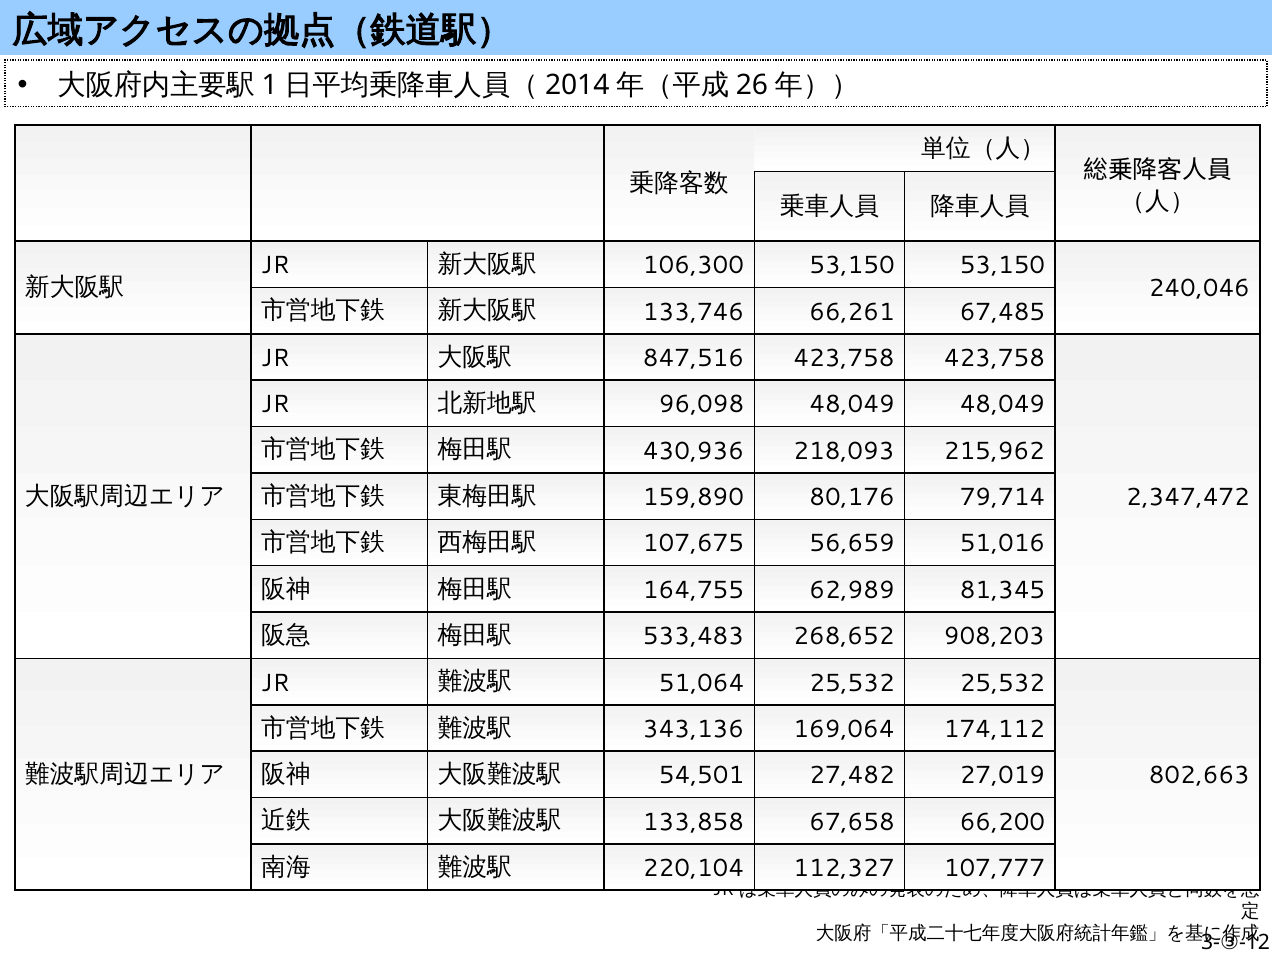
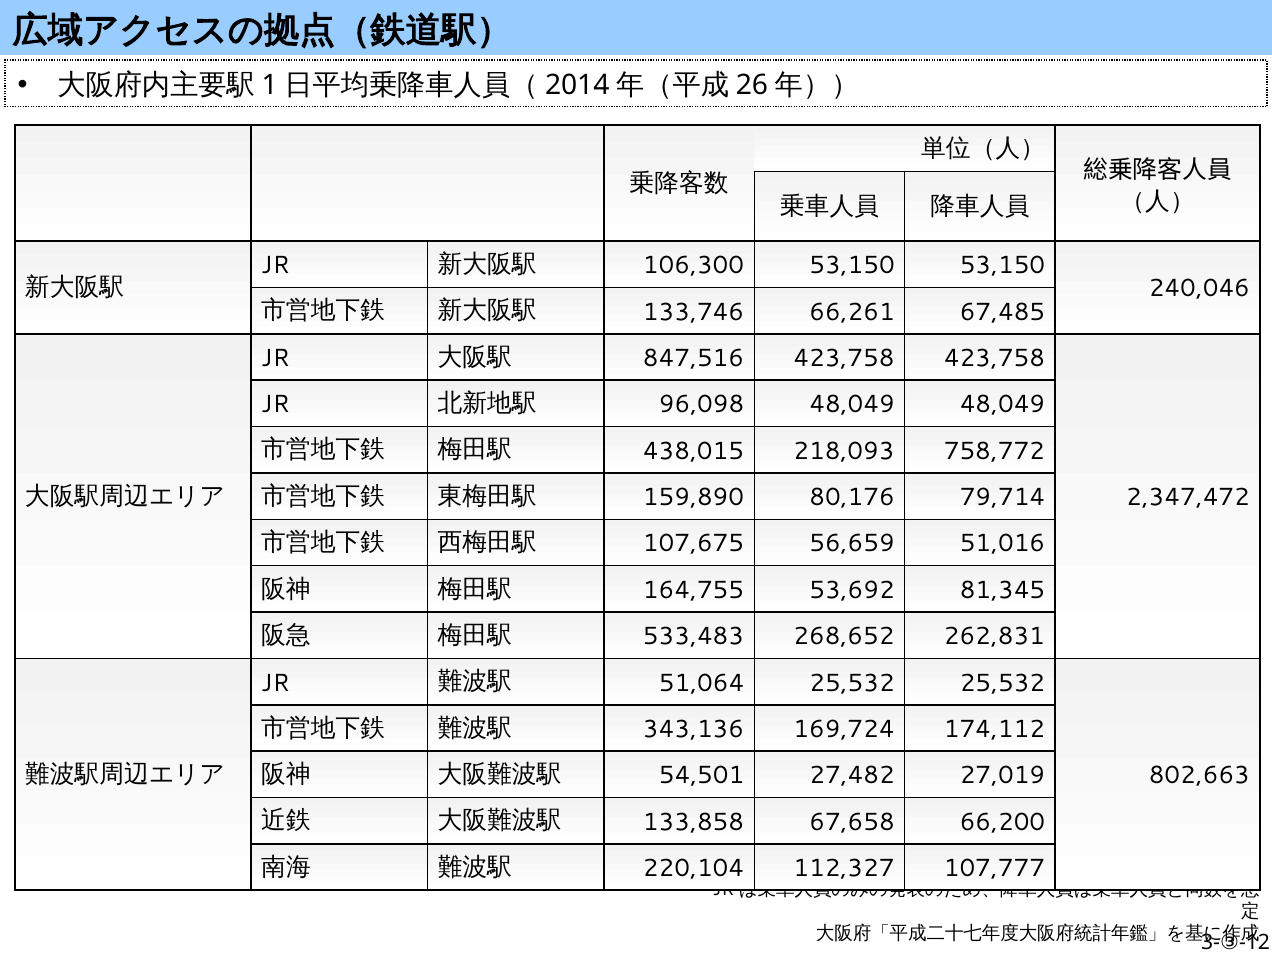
430,936: 430,936 -> 438,015
215,962: 215,962 -> 758,772
62,989: 62,989 -> 53,692
908,203: 908,203 -> 262,831
169,064: 169,064 -> 169,724
